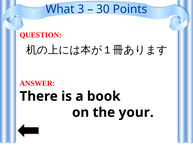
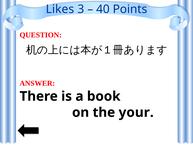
What: What -> Likes
30: 30 -> 40
